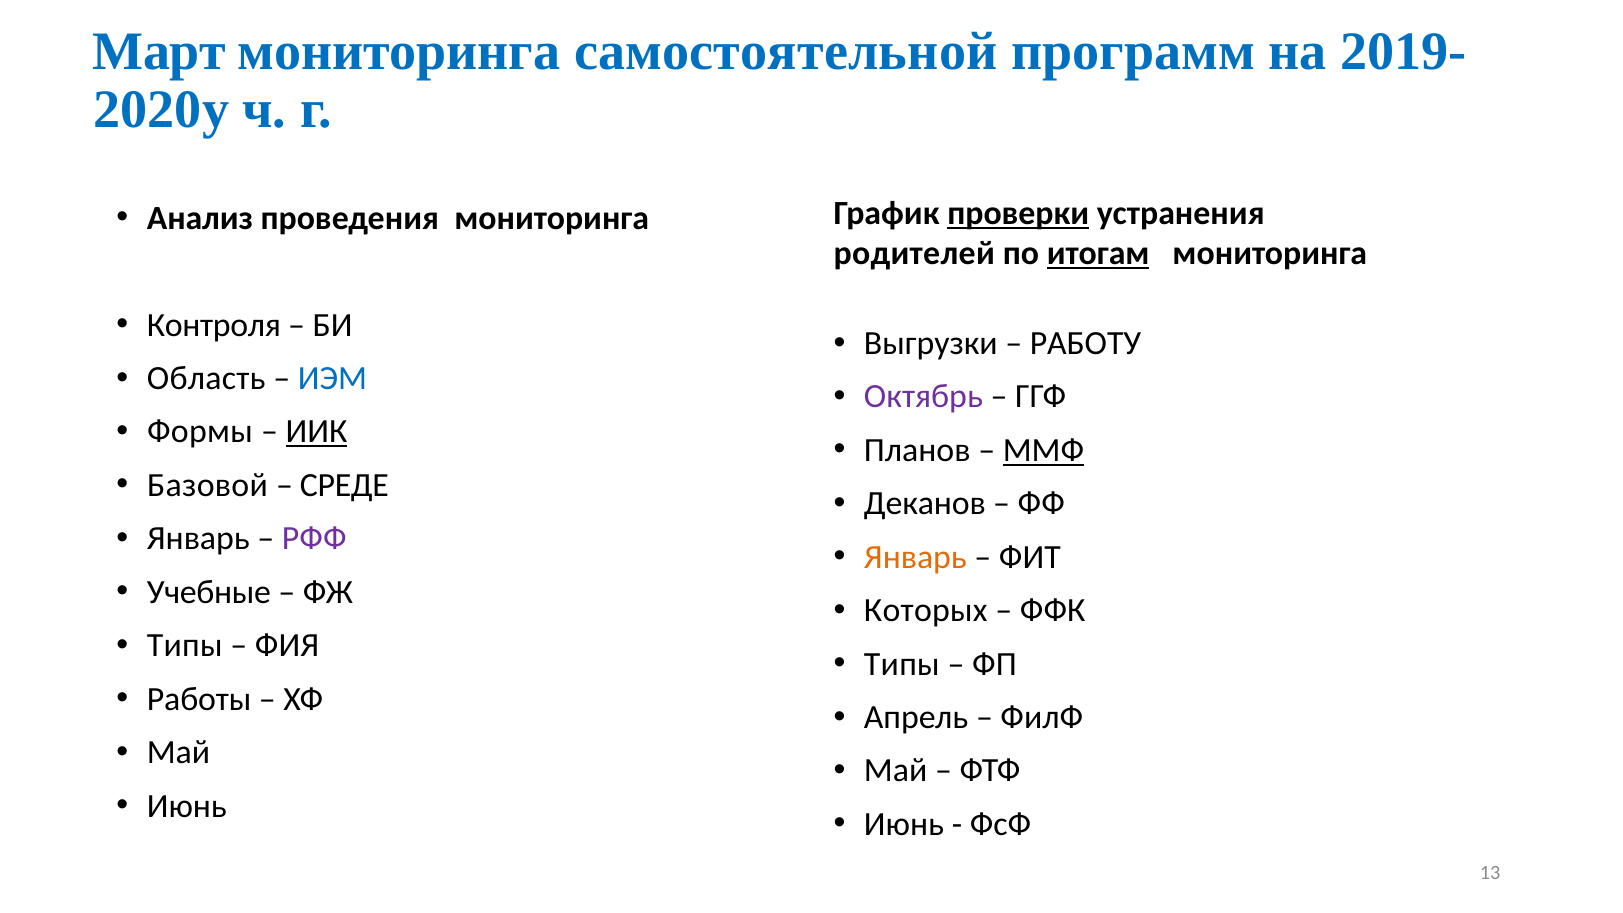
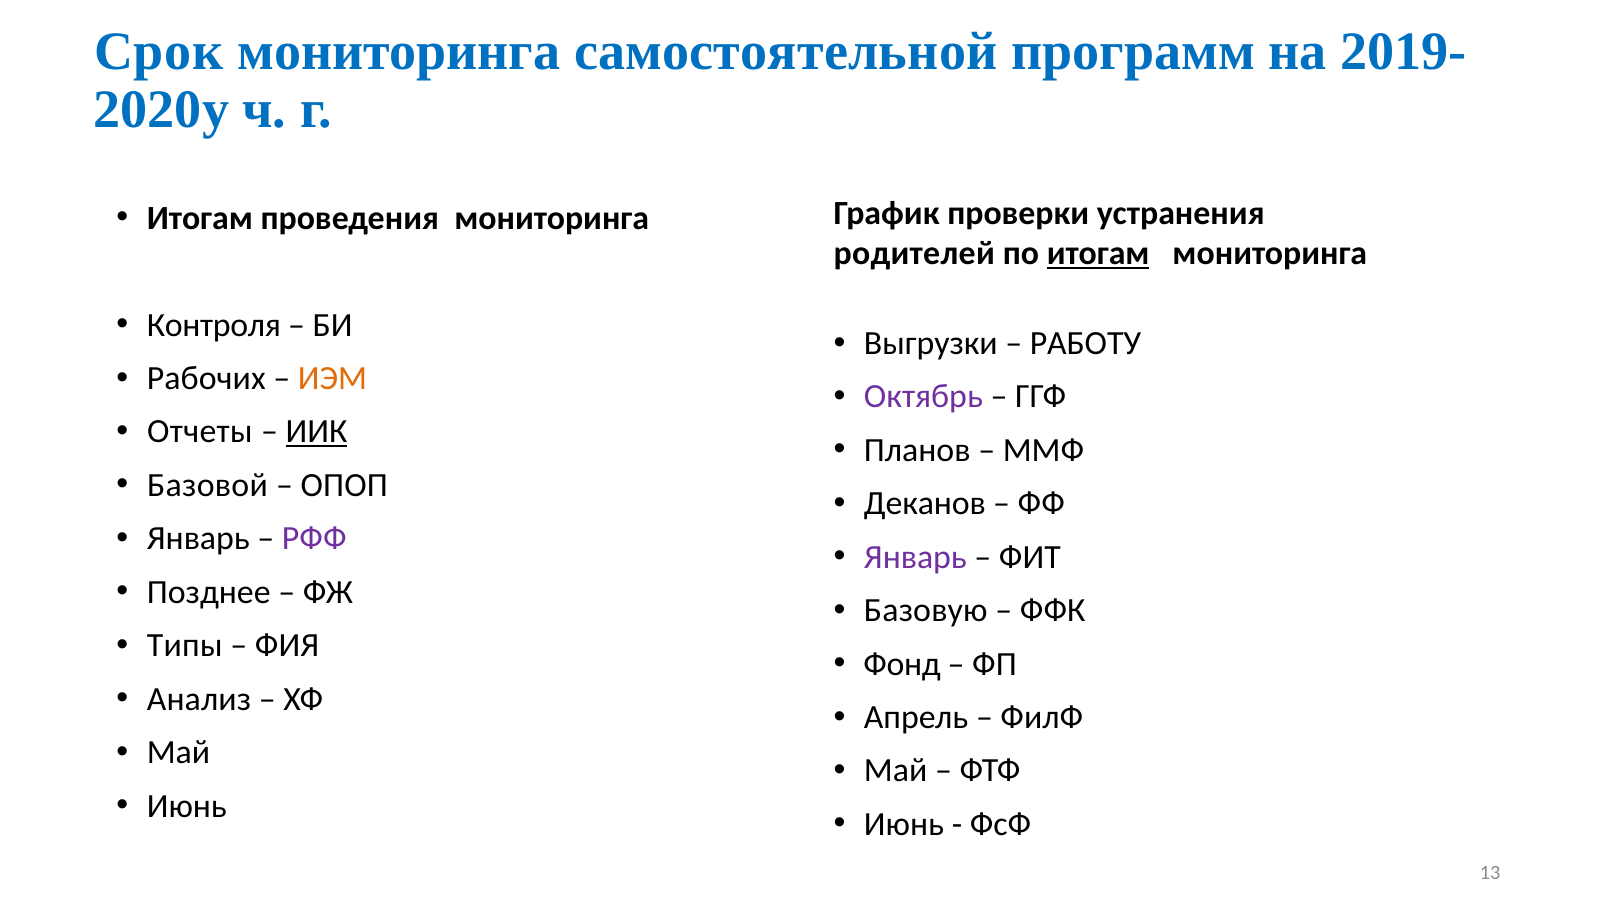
Март: Март -> Срок
проверки underline: present -> none
Анализ at (200, 218): Анализ -> Итогам
Область: Область -> Рабочих
ИЭМ colour: blue -> orange
Формы: Формы -> Отчеты
ММФ underline: present -> none
СРЕДЕ: СРЕДЕ -> ОПОП
Январь at (915, 557) colour: orange -> purple
Учебные: Учебные -> Позднее
Которых: Которых -> Базовую
Типы at (902, 664): Типы -> Фонд
Работы: Работы -> Анализ
